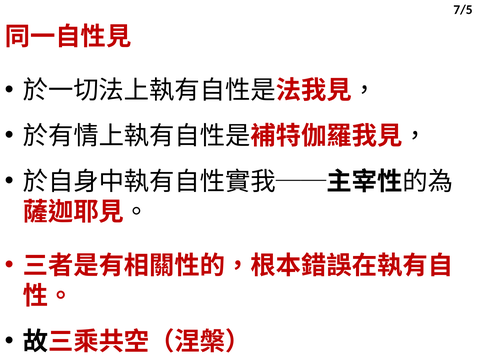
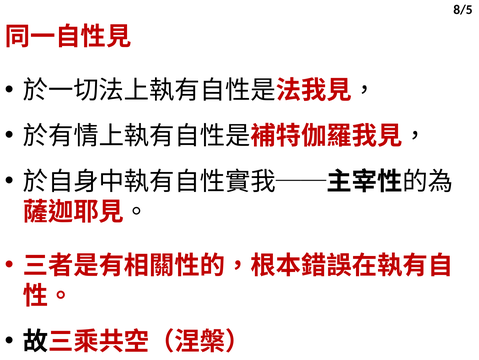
7/5: 7/5 -> 8/5
